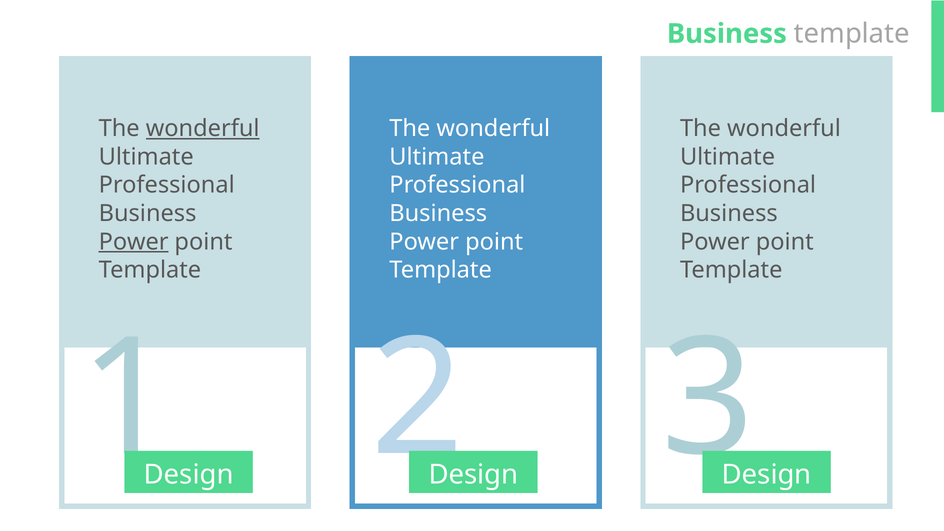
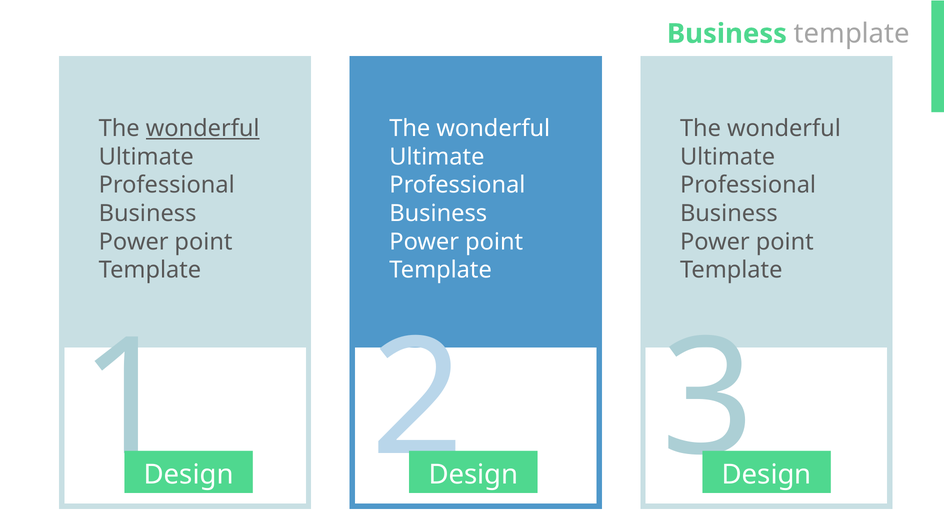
Power at (134, 242) underline: present -> none
